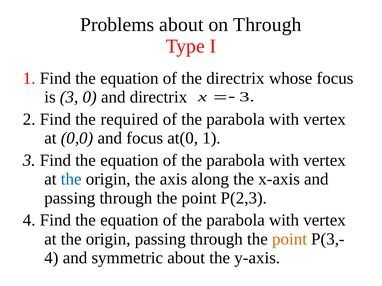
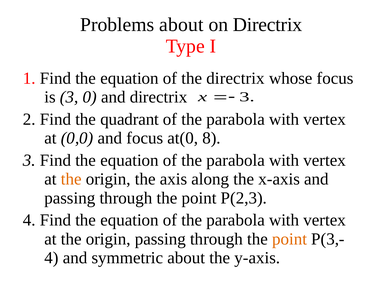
on Through: Through -> Directrix
required: required -> quadrant
at(0 1: 1 -> 8
the at (71, 179) colour: blue -> orange
